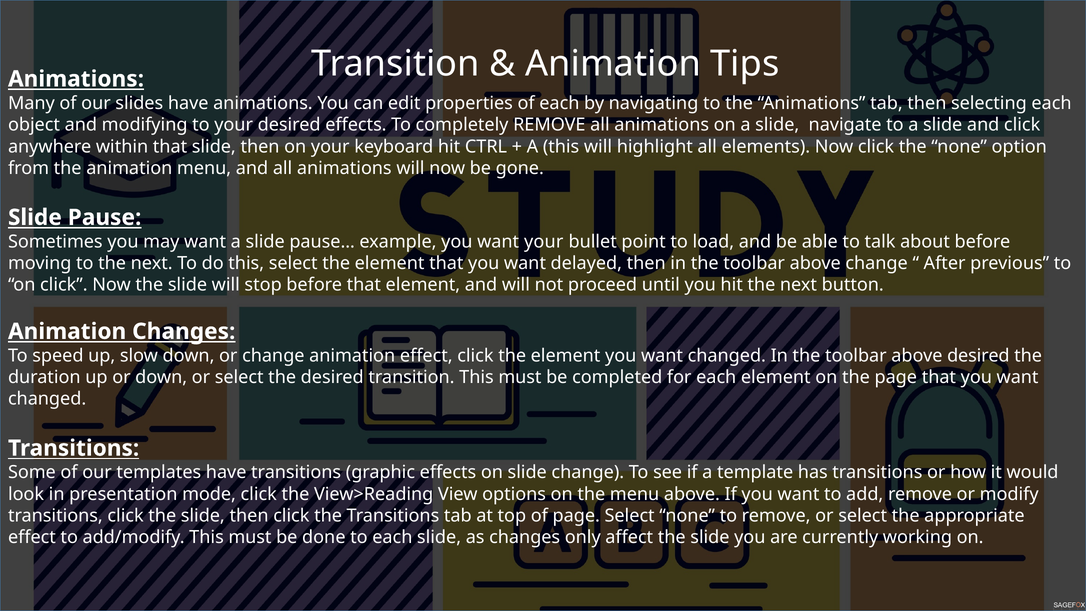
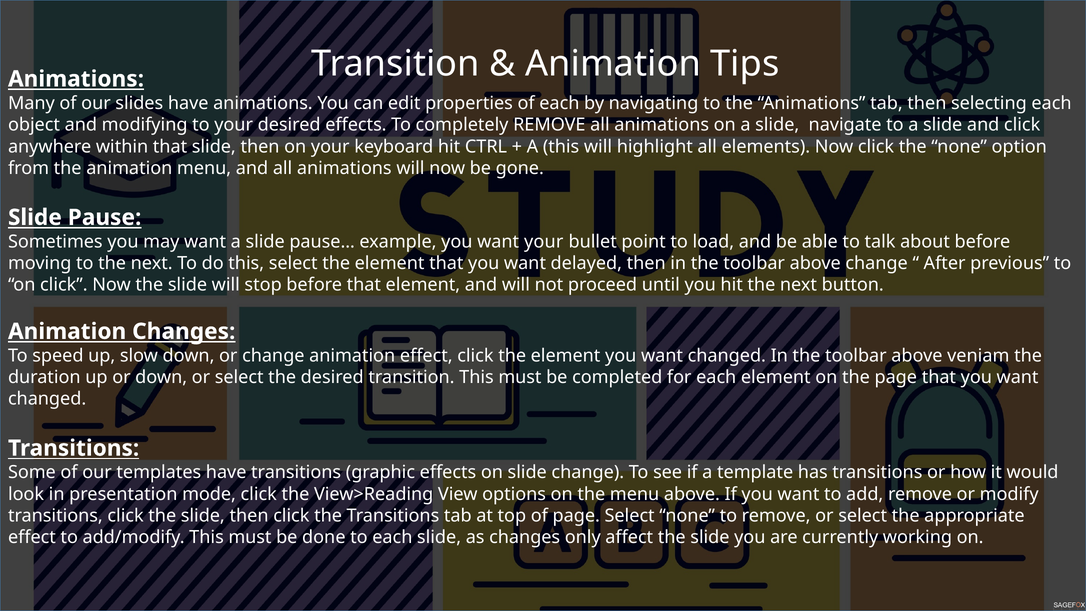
above desired: desired -> veniam
